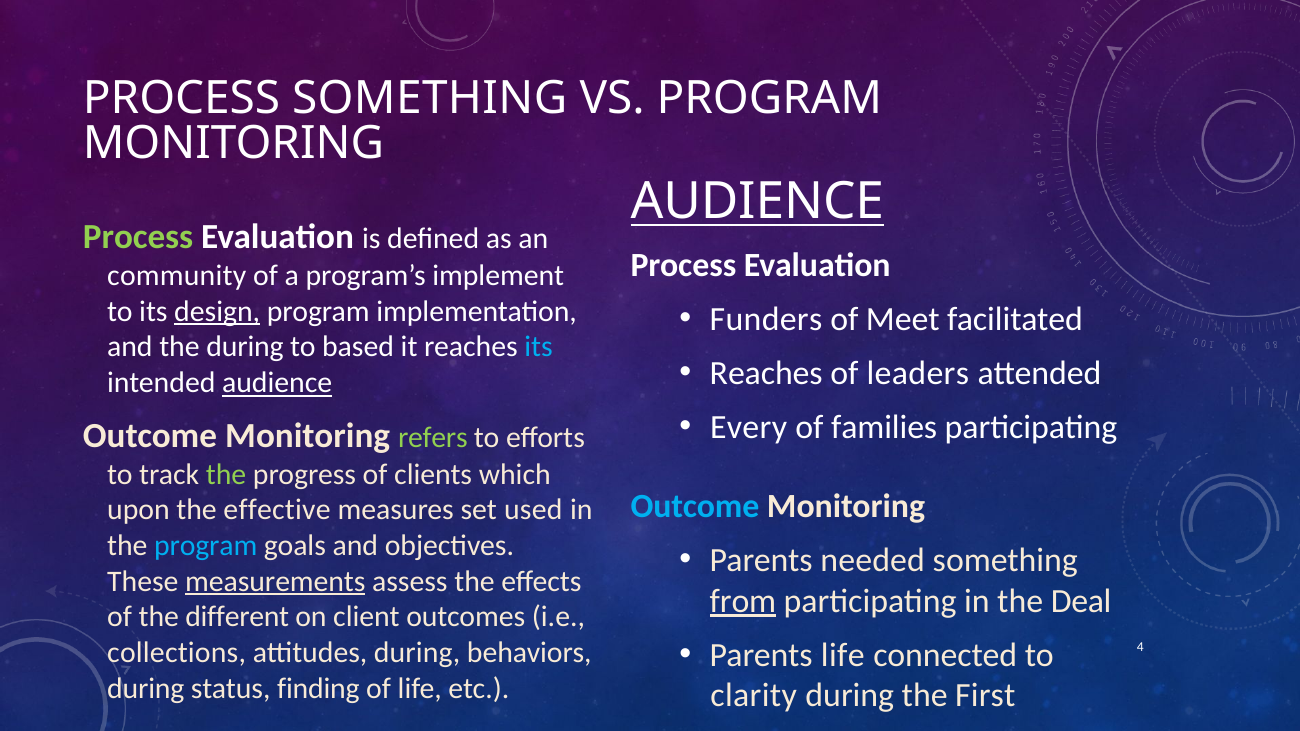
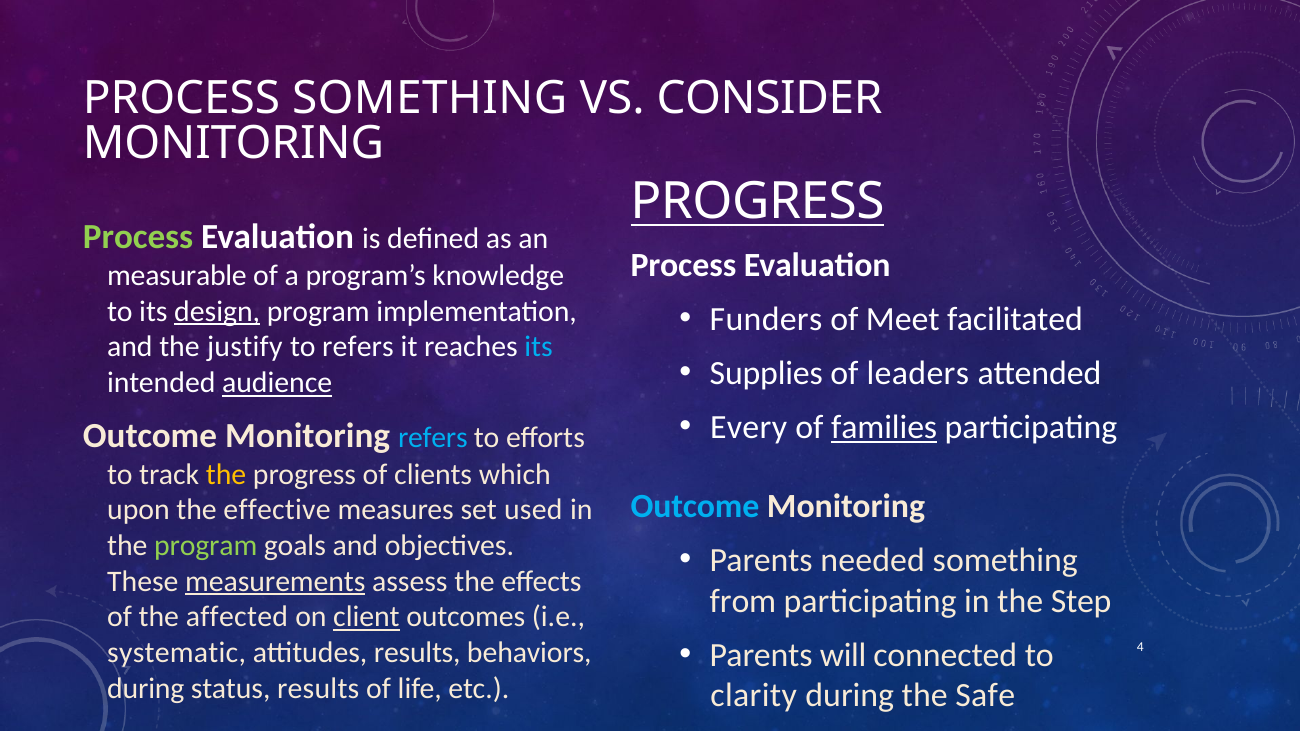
VS PROGRAM: PROGRAM -> CONSIDER
AUDIENCE at (757, 202): AUDIENCE -> PROGRESS
community: community -> measurable
implement: implement -> knowledge
the during: during -> justify
to based: based -> refers
Reaches at (766, 374): Reaches -> Supplies
families underline: none -> present
refers at (433, 438) colour: light green -> light blue
the at (226, 475) colour: light green -> yellow
program at (206, 546) colour: light blue -> light green
from underline: present -> none
Deal: Deal -> Step
different: different -> affected
client underline: none -> present
Parents life: life -> will
collections: collections -> systematic
attitudes during: during -> results
status finding: finding -> results
First: First -> Safe
